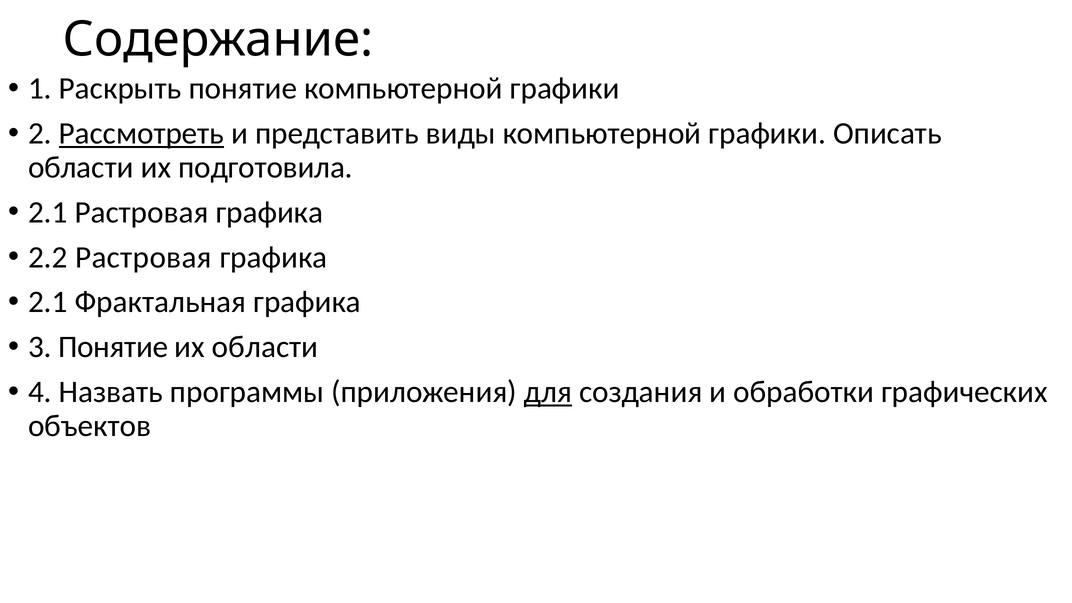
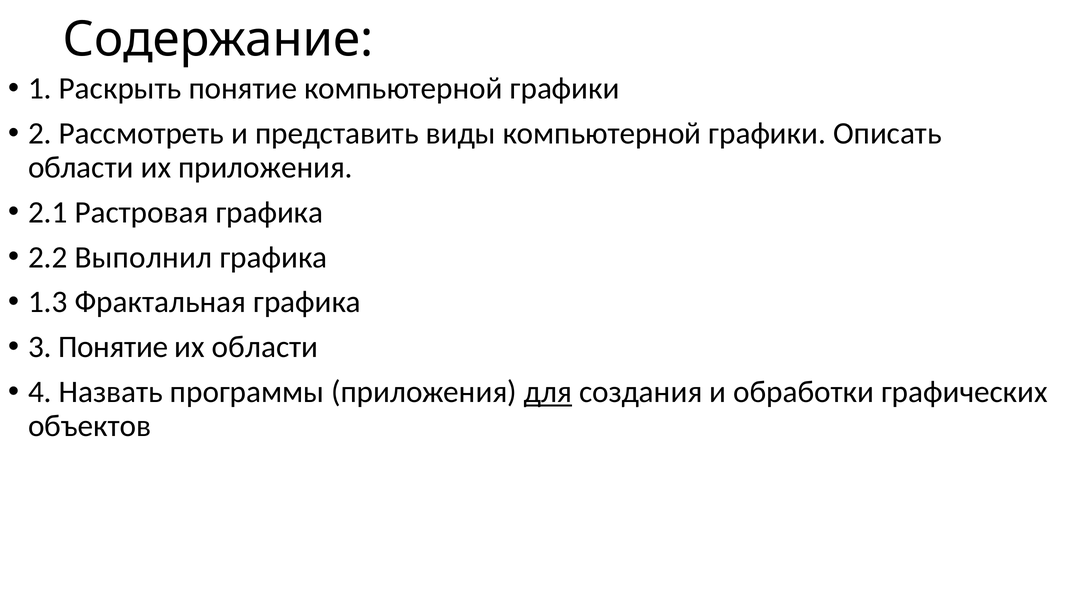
Рассмотреть underline: present -> none
их подготовила: подготовила -> приложения
2.2 Растровая: Растровая -> Выполнил
2.1 at (48, 302): 2.1 -> 1.3
